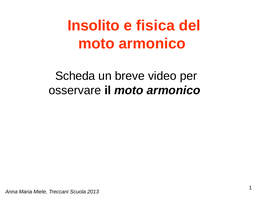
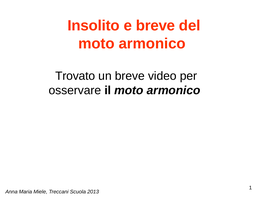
e fisica: fisica -> breve
Scheda: Scheda -> Trovato
